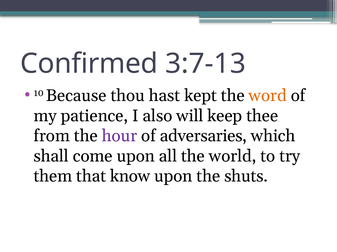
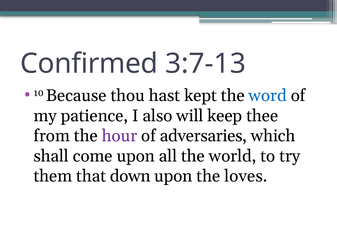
word colour: orange -> blue
know: know -> down
shuts: shuts -> loves
